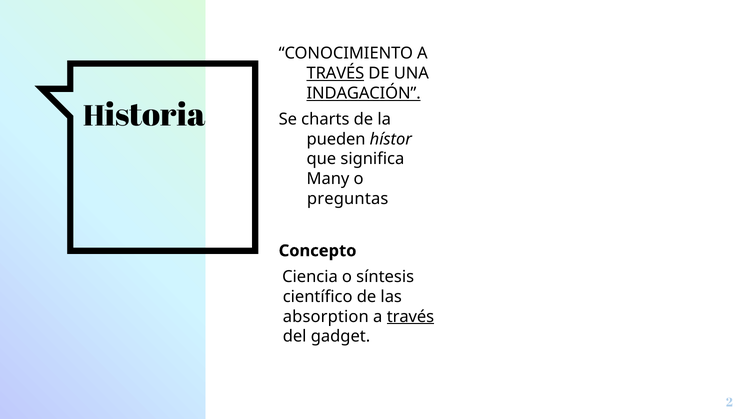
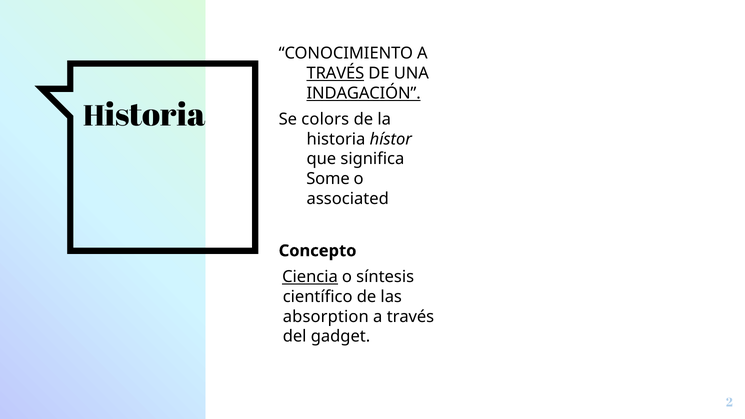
charts: charts -> colors
pueden: pueden -> historia
Many: Many -> Some
preguntas: preguntas -> associated
Ciencia underline: none -> present
través at (410, 317) underline: present -> none
